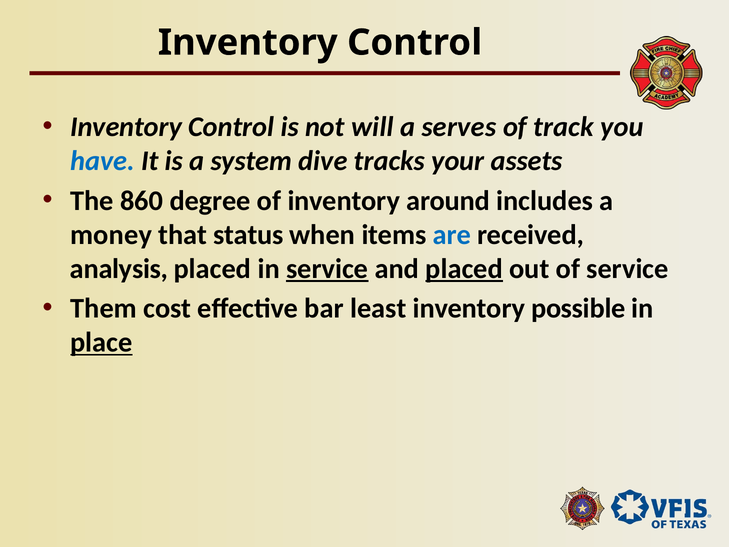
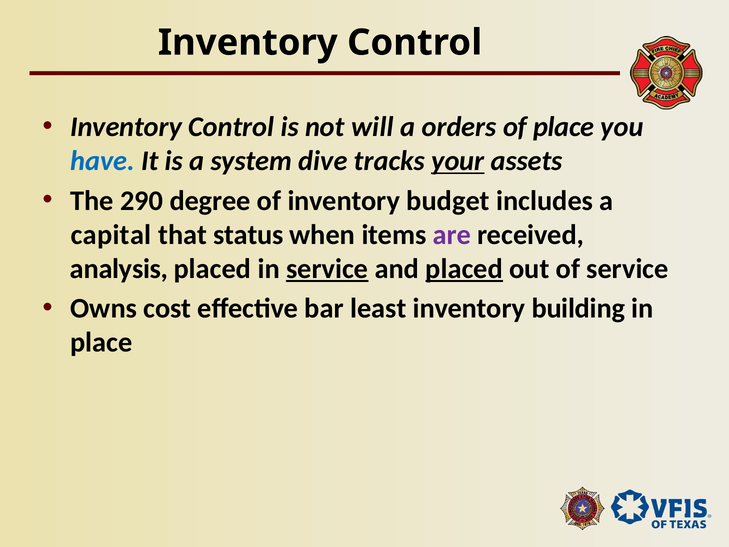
serves: serves -> orders
of track: track -> place
your underline: none -> present
860: 860 -> 290
around: around -> budget
money: money -> capital
are colour: blue -> purple
Them: Them -> Owns
possible: possible -> building
place at (101, 342) underline: present -> none
